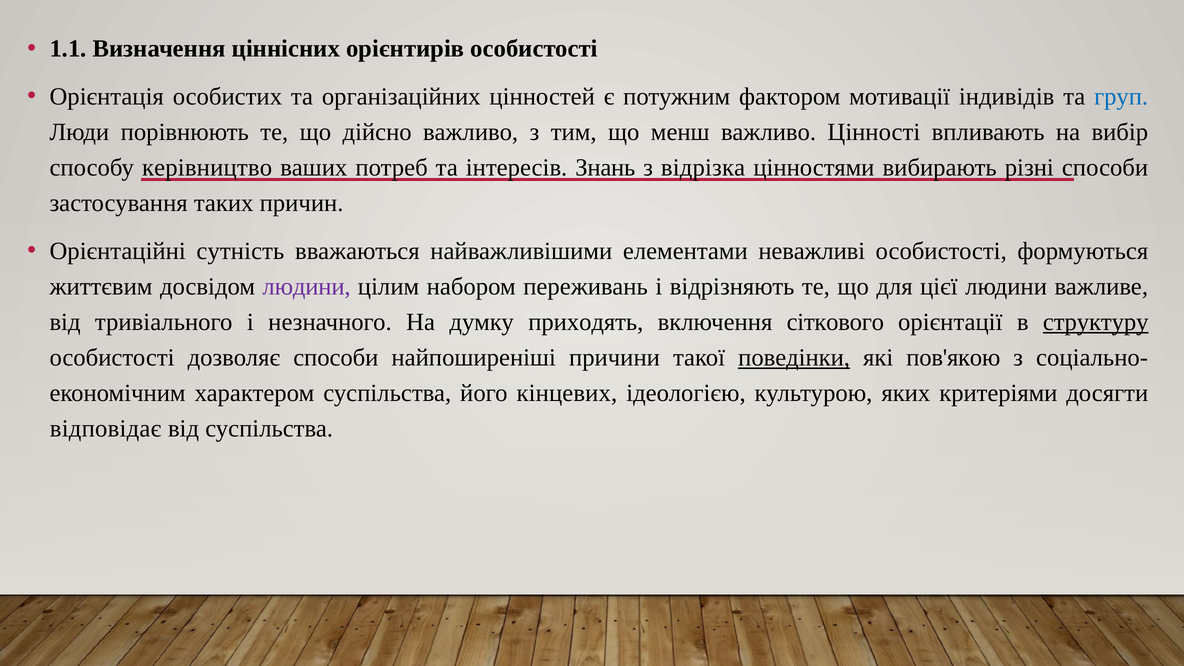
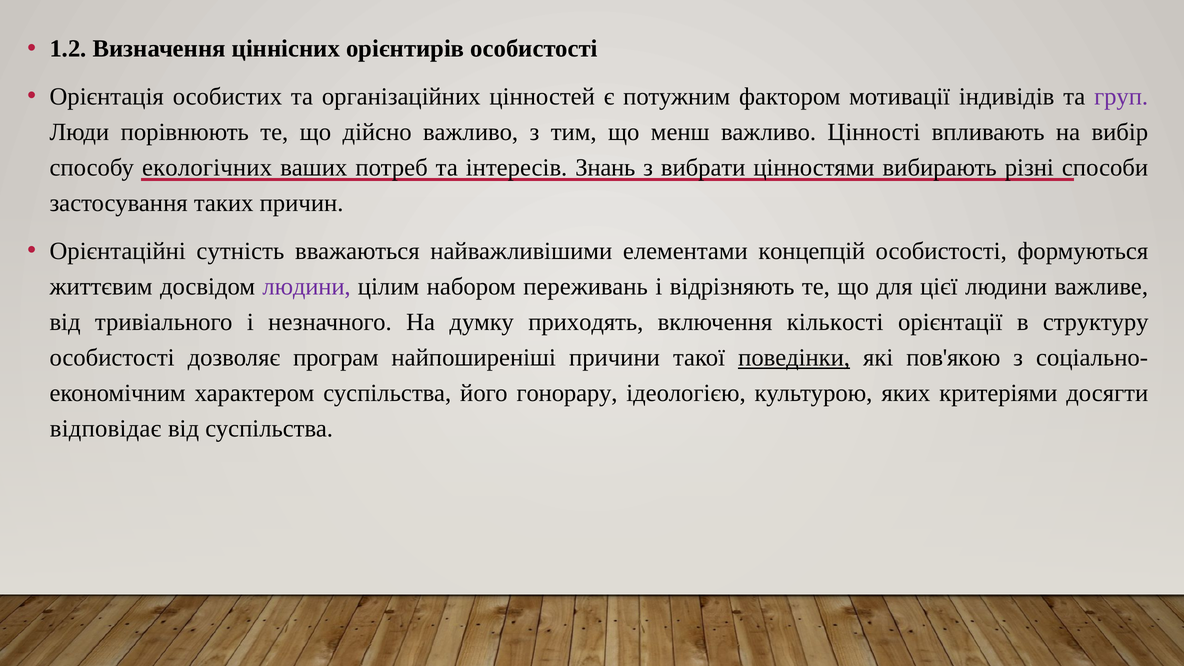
1.1: 1.1 -> 1.2
груп colour: blue -> purple
керівництво: керівництво -> екологічних
відрізка: відрізка -> вибрати
неважливі: неважливі -> концепцій
сіткового: сіткового -> кількості
структуру underline: present -> none
дозволяє способи: способи -> програм
кінцевих: кінцевих -> гонорару
